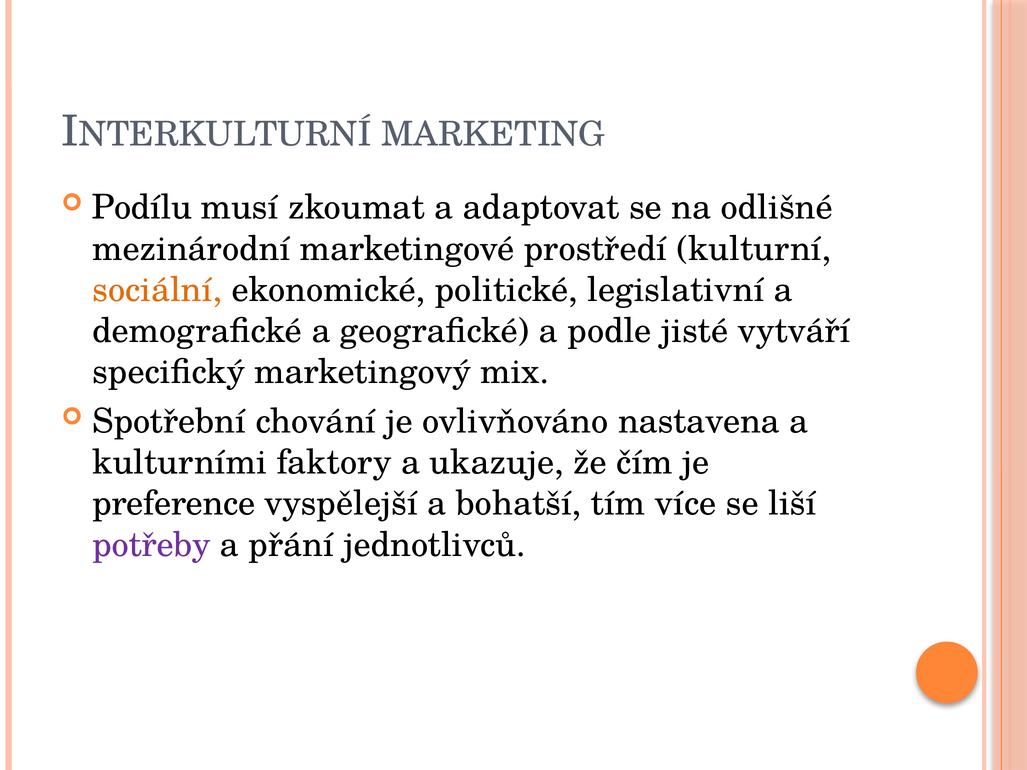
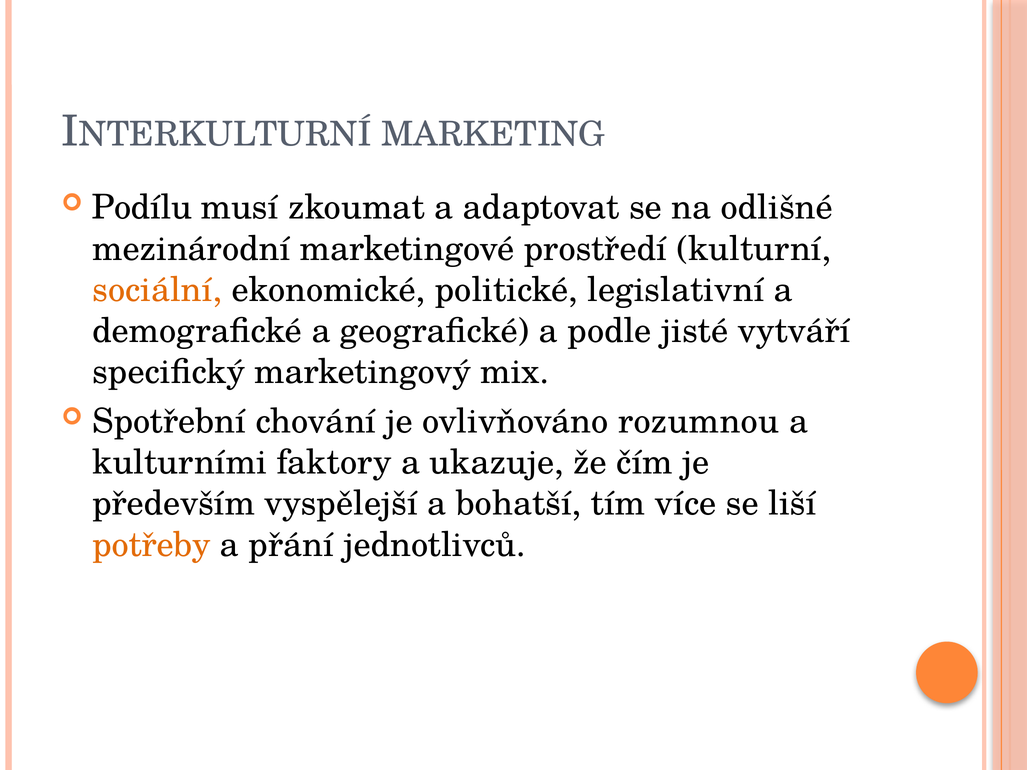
nastavena: nastavena -> rozumnou
preference: preference -> především
potřeby colour: purple -> orange
